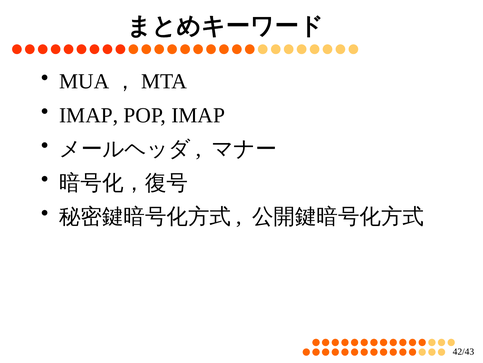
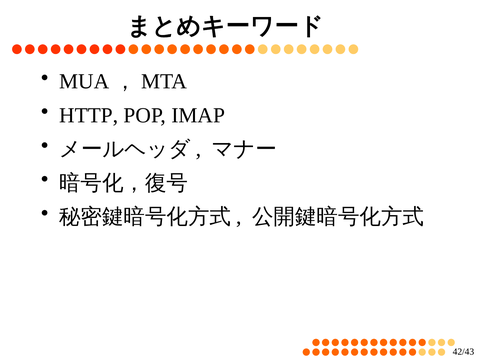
IMAP at (89, 115): IMAP -> HTTP
